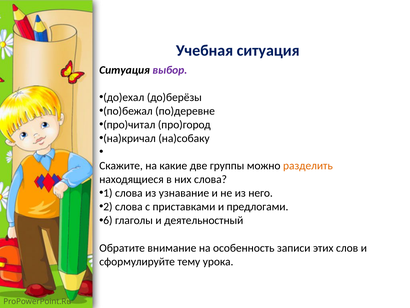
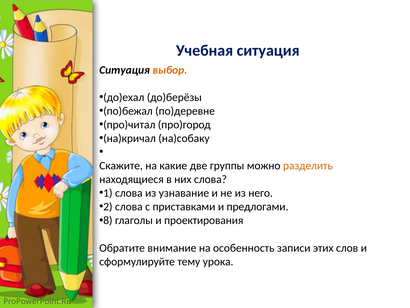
выбор colour: purple -> orange
6: 6 -> 8
деятельностный: деятельностный -> проектирования
